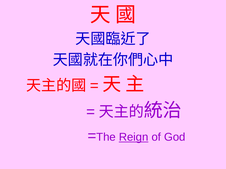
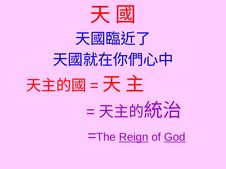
God underline: none -> present
